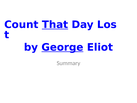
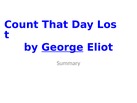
That underline: present -> none
